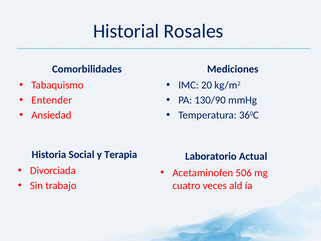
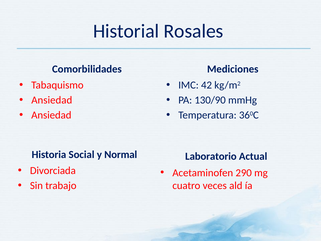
20: 20 -> 42
Entender at (52, 100): Entender -> Ansiedad
Terapia: Terapia -> Normal
506: 506 -> 290
